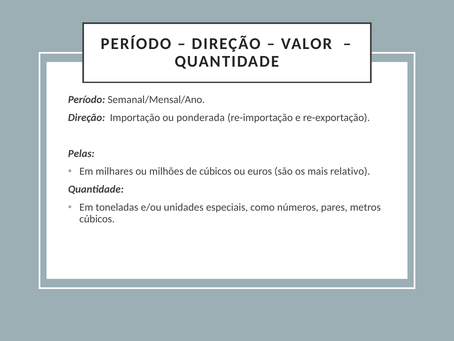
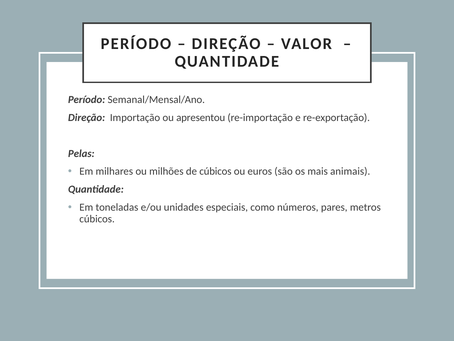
ponderada: ponderada -> apresentou
relativo: relativo -> animais
